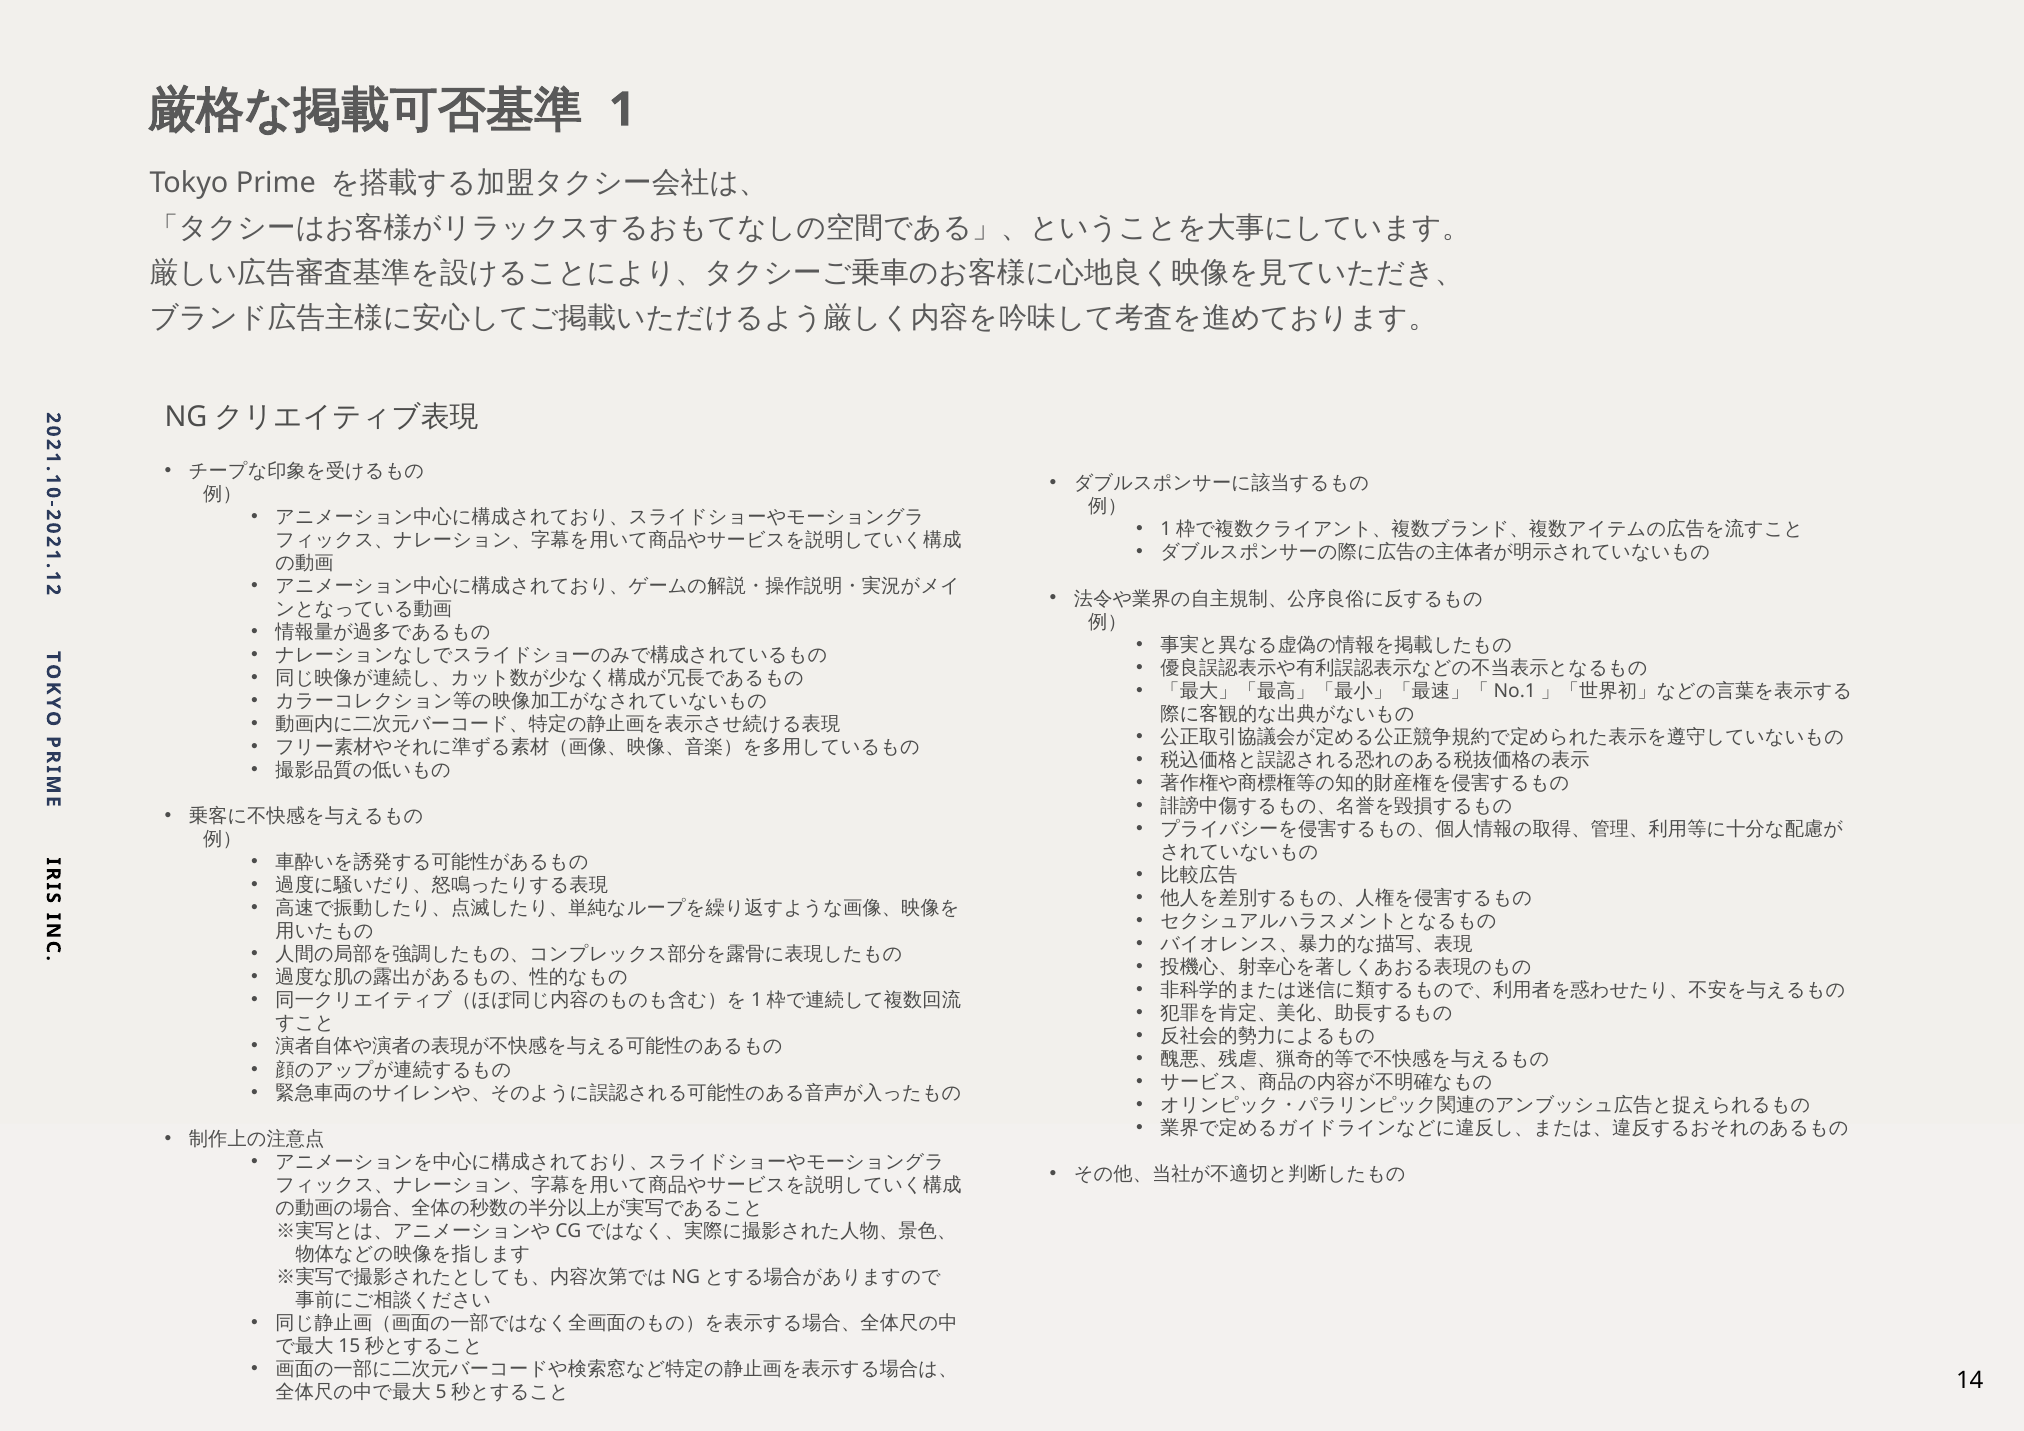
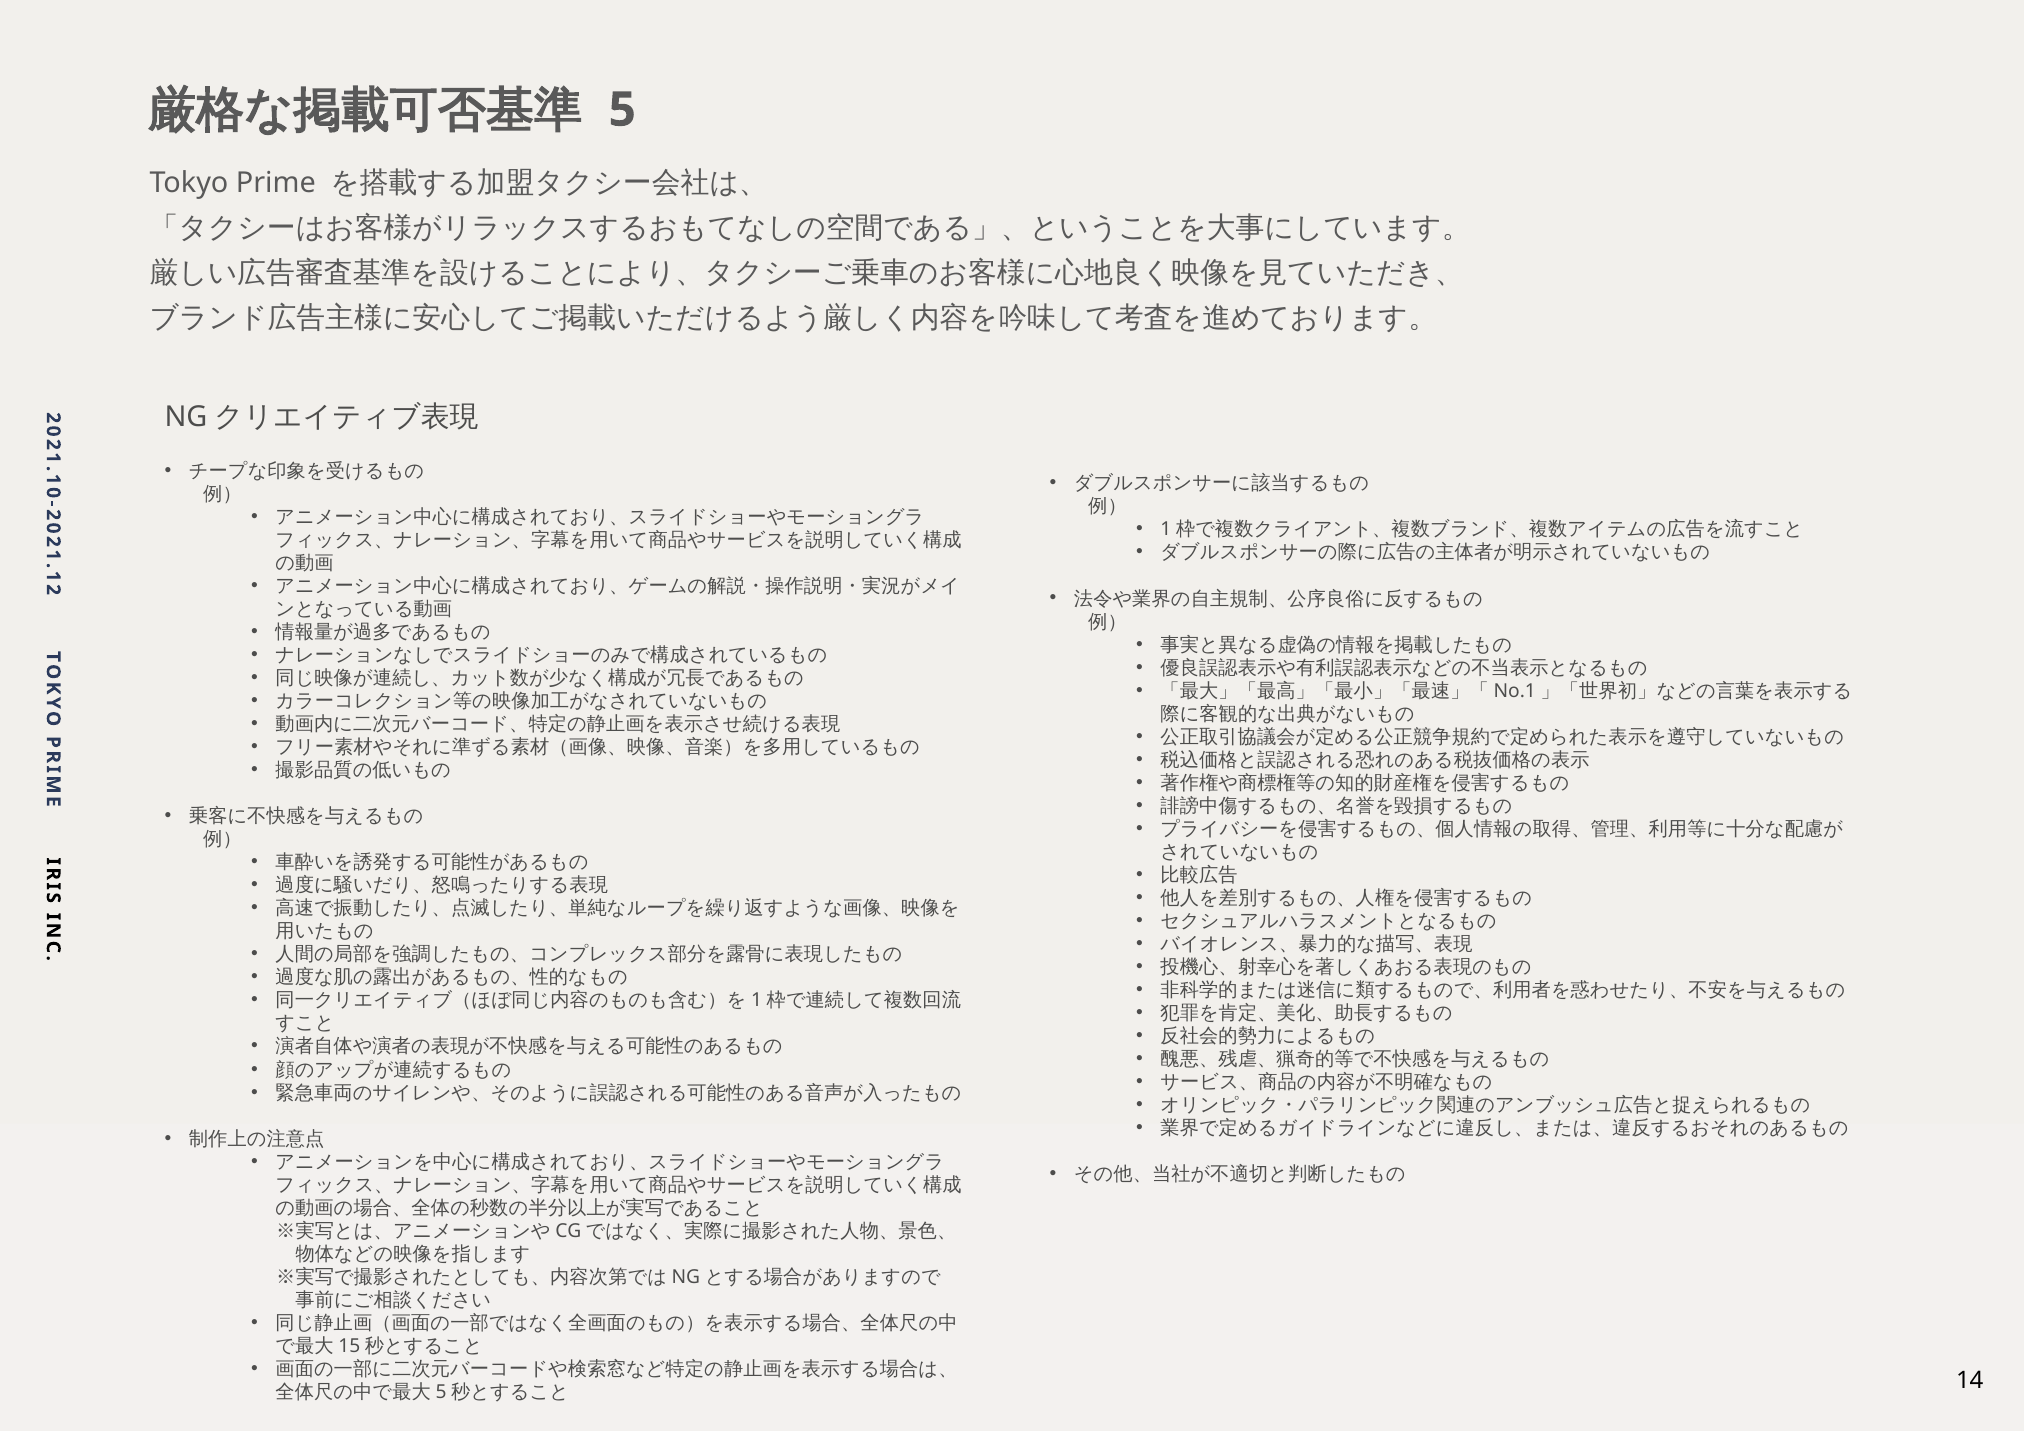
1 at (622, 110): 1 -> 5
